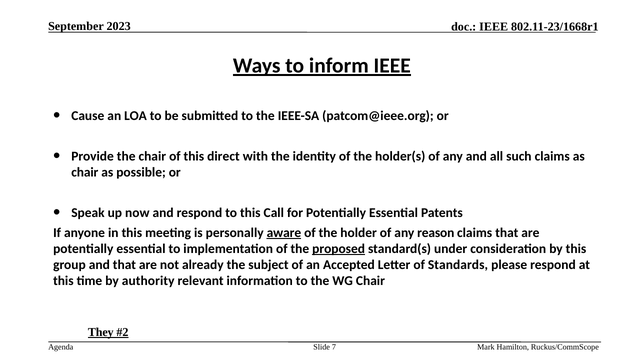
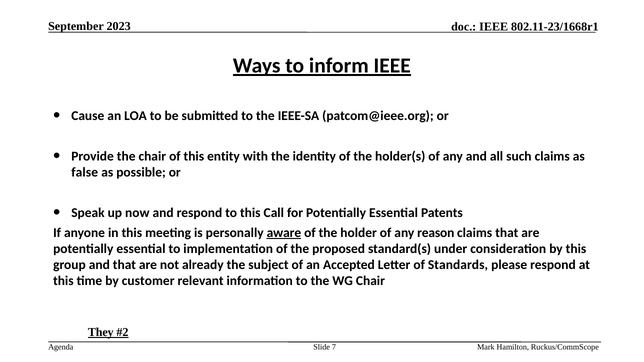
direct: direct -> entity
chair at (85, 172): chair -> false
proposed underline: present -> none
authority: authority -> customer
